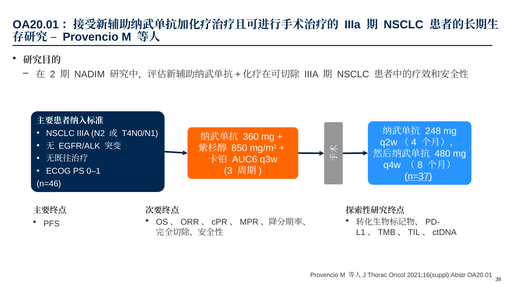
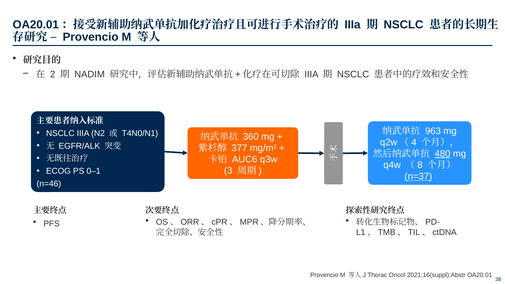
248: 248 -> 963
850: 850 -> 377
480 underline: none -> present
